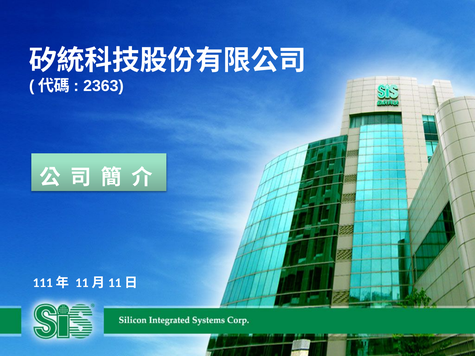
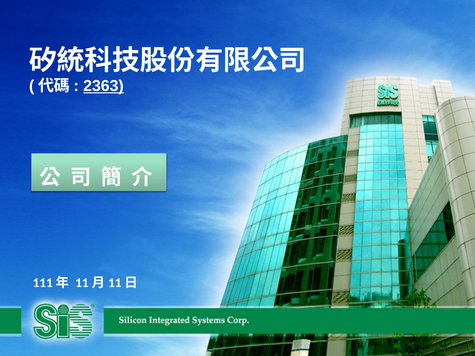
2363 underline: none -> present
